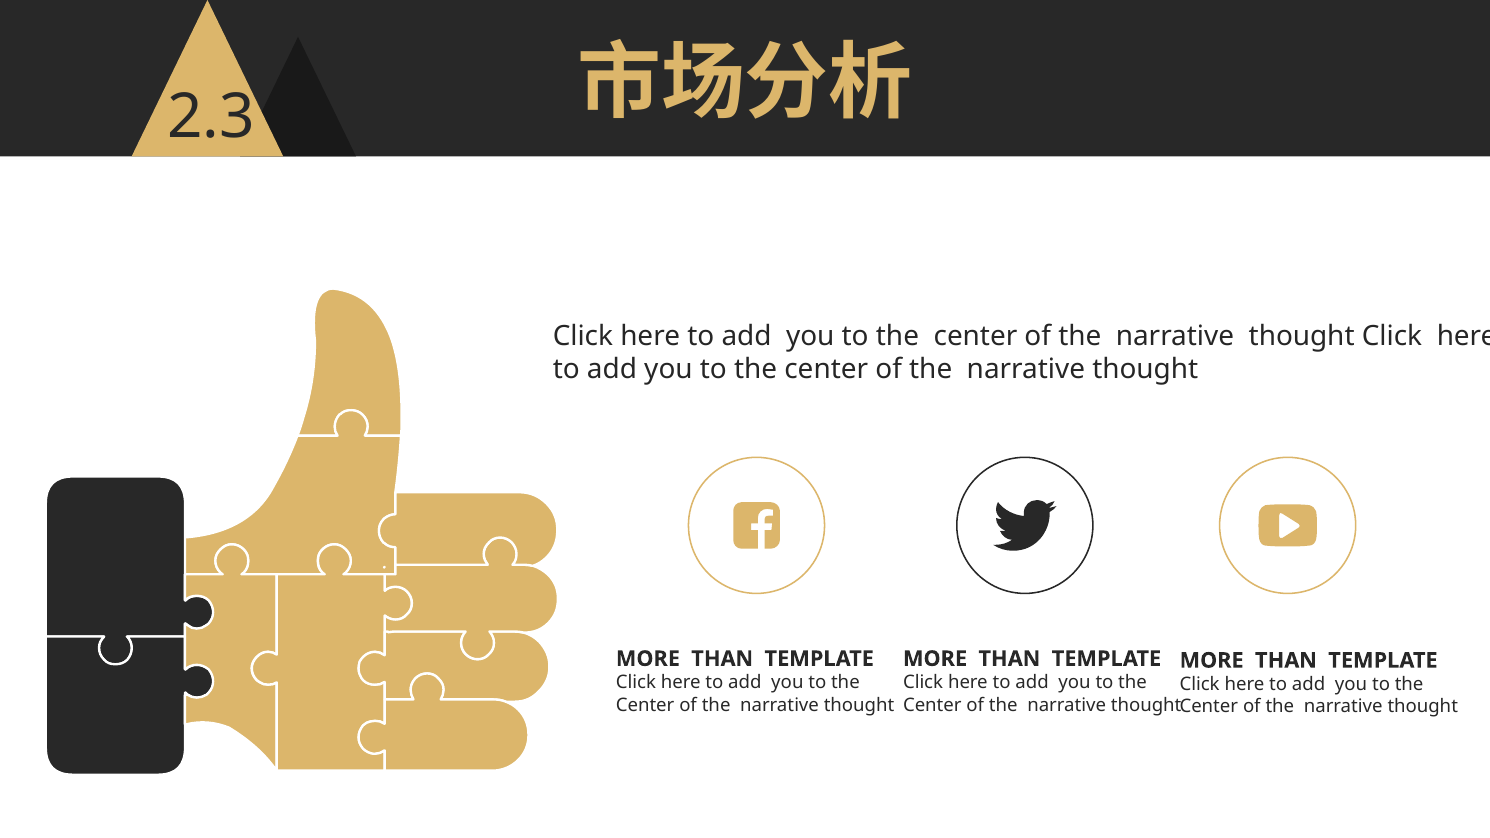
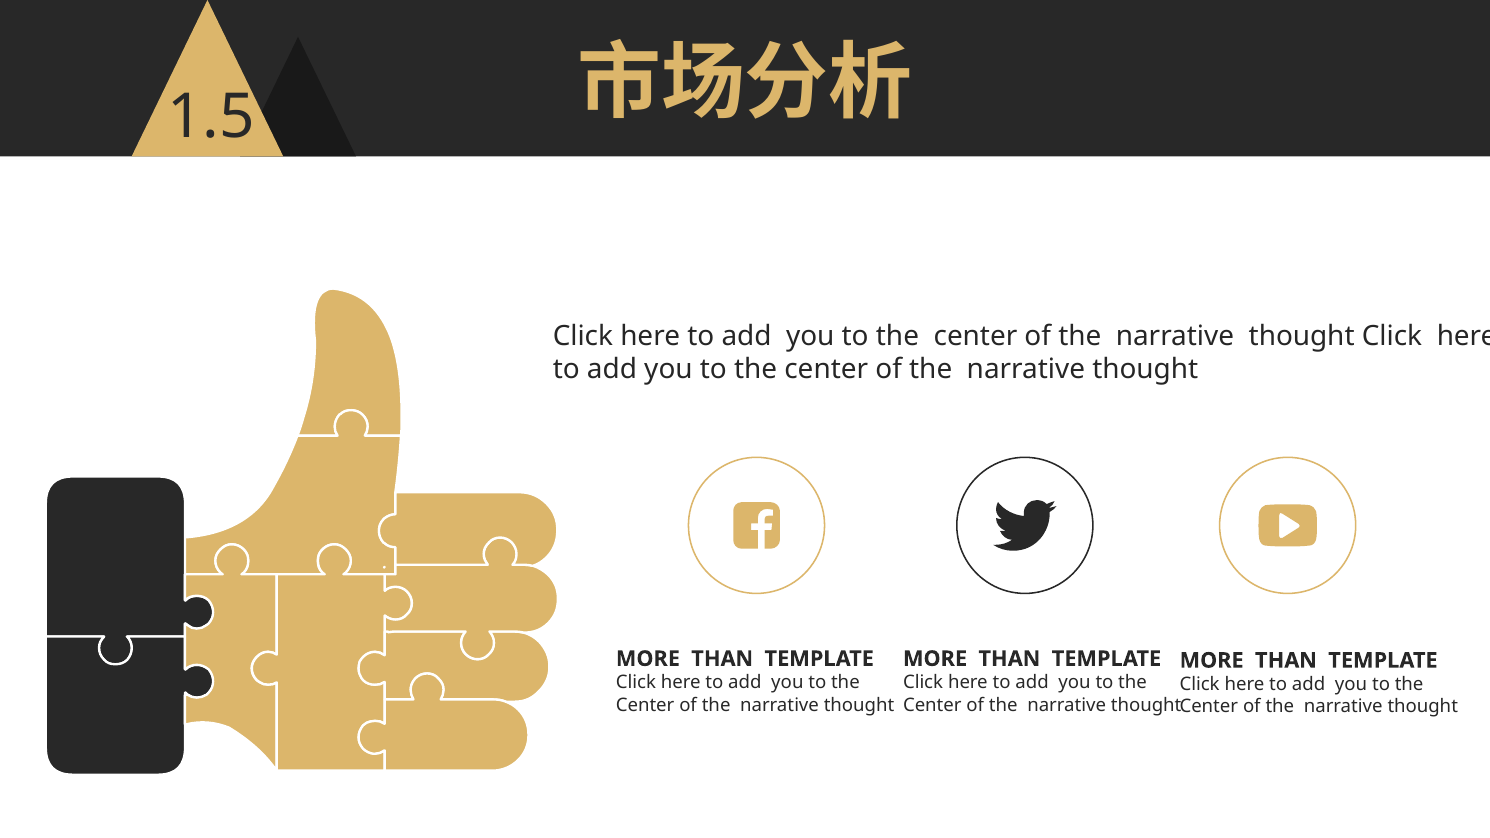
2.3: 2.3 -> 1.5
